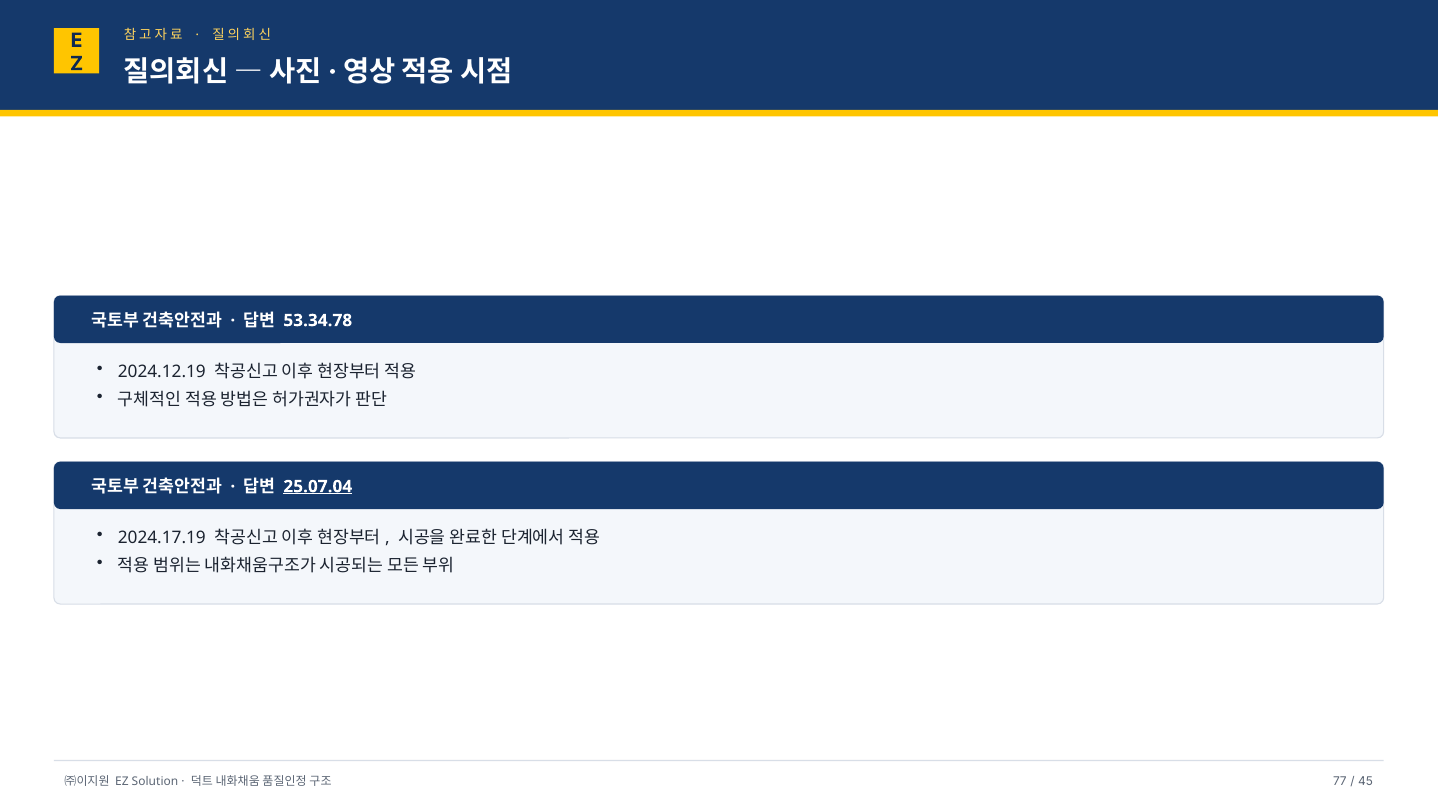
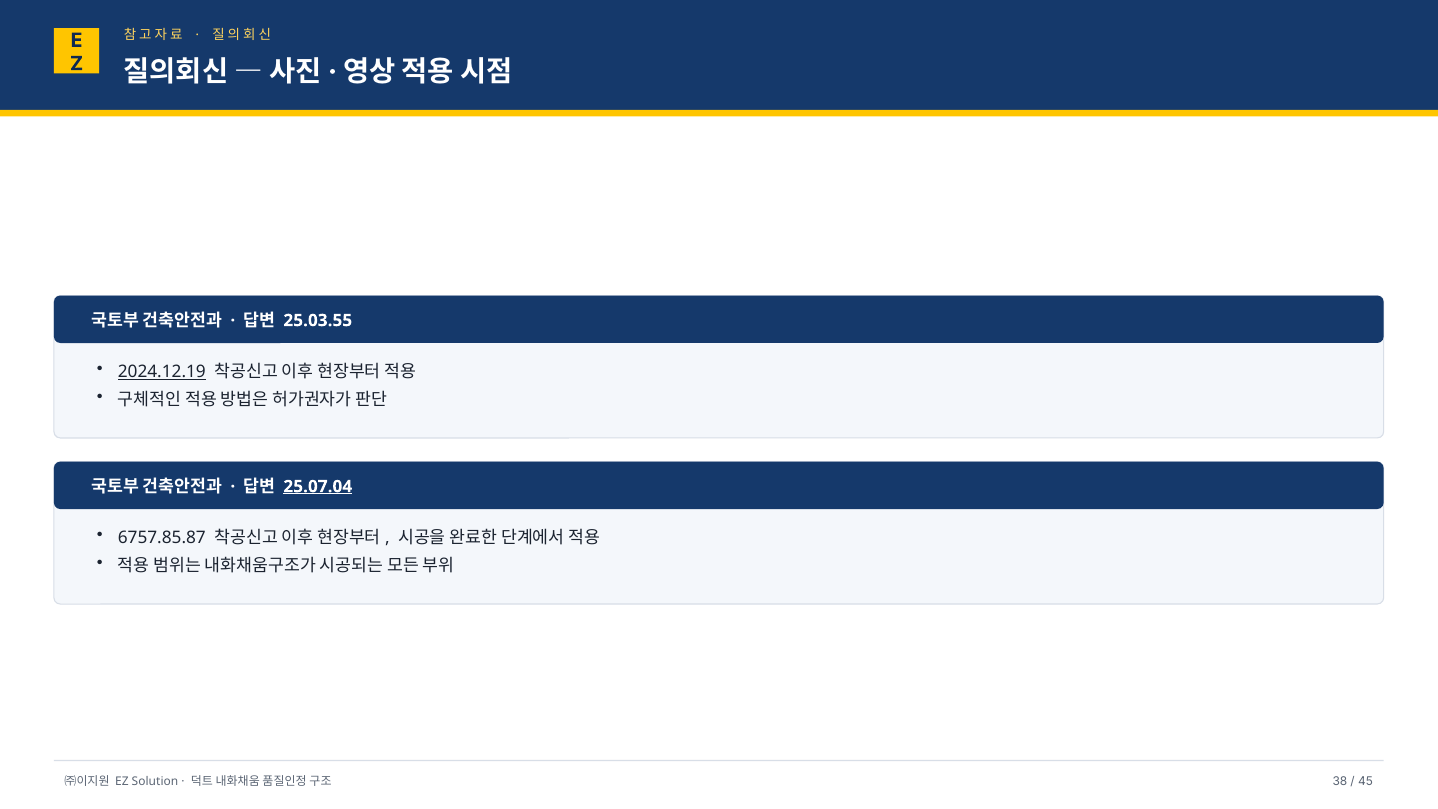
53.34.78: 53.34.78 -> 25.03.55
2024.12.19 underline: none -> present
2024.17.19: 2024.17.19 -> 6757.85.87
77: 77 -> 38
